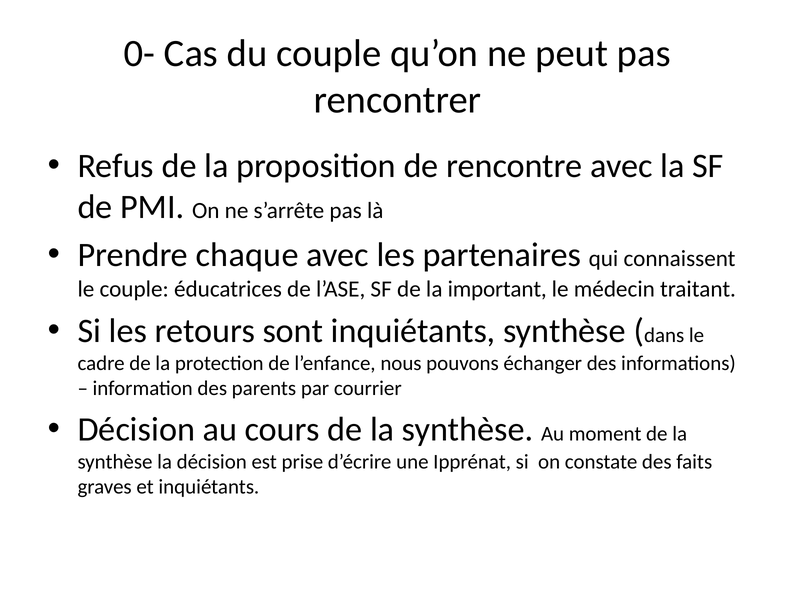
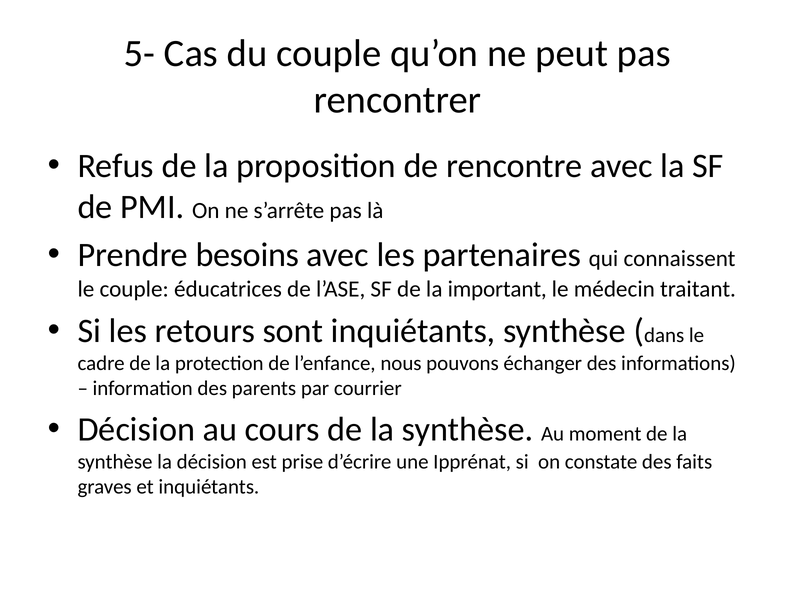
0-: 0- -> 5-
chaque: chaque -> besoins
